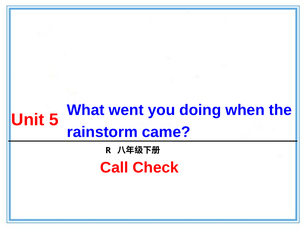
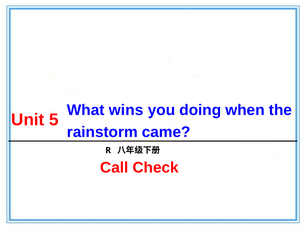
went: went -> wins
